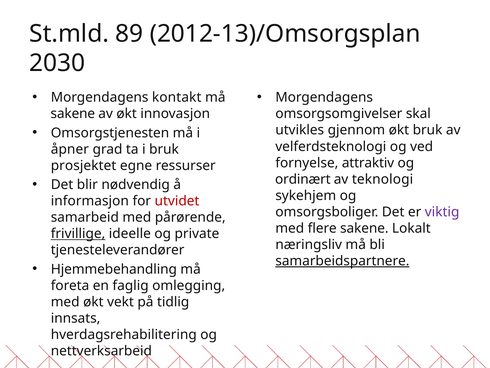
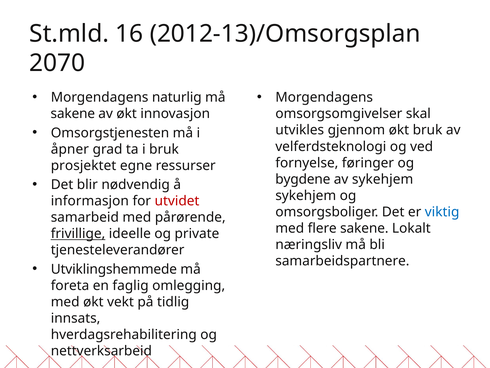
89: 89 -> 16
2030: 2030 -> 2070
kontakt: kontakt -> naturlig
attraktiv: attraktiv -> føringer
ordinært: ordinært -> bygdene
av teknologi: teknologi -> sykehjem
viktig colour: purple -> blue
samarbeidspartnere underline: present -> none
Hjemmebehandling: Hjemmebehandling -> Utviklingshemmede
